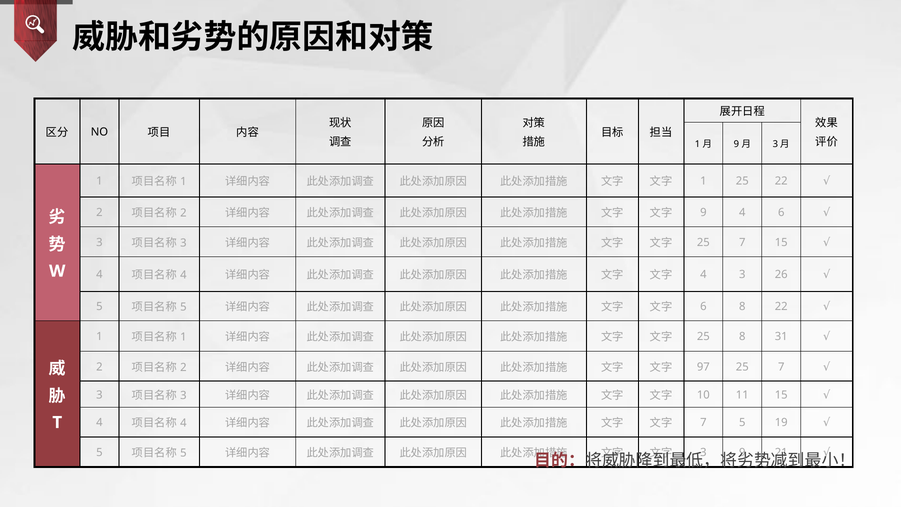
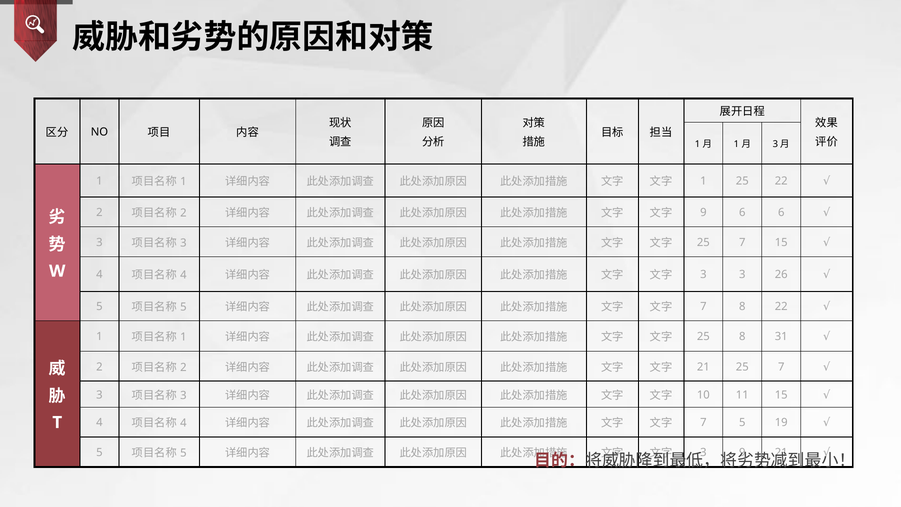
9 at (736, 144): 9 -> 1
9 4: 4 -> 6
4 at (703, 275): 4 -> 3
6 at (703, 307): 6 -> 7
97 at (703, 367): 97 -> 21
